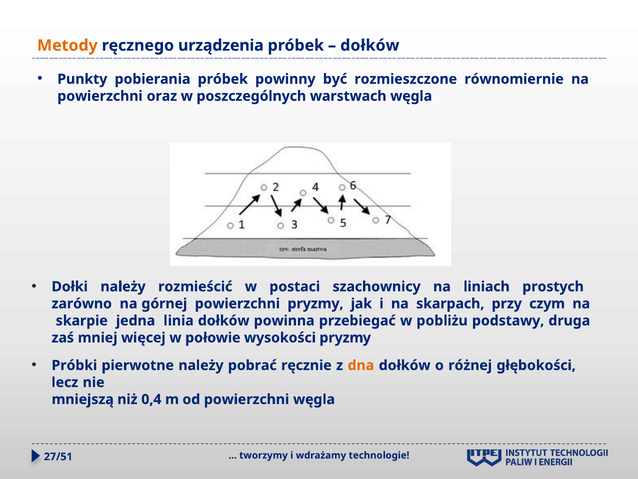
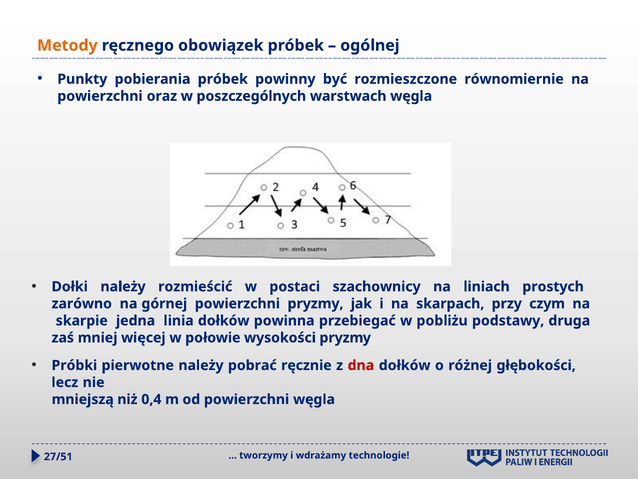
urządzenia: urządzenia -> obowiązek
dołków at (370, 45): dołków -> ogólnej
dna colour: orange -> red
